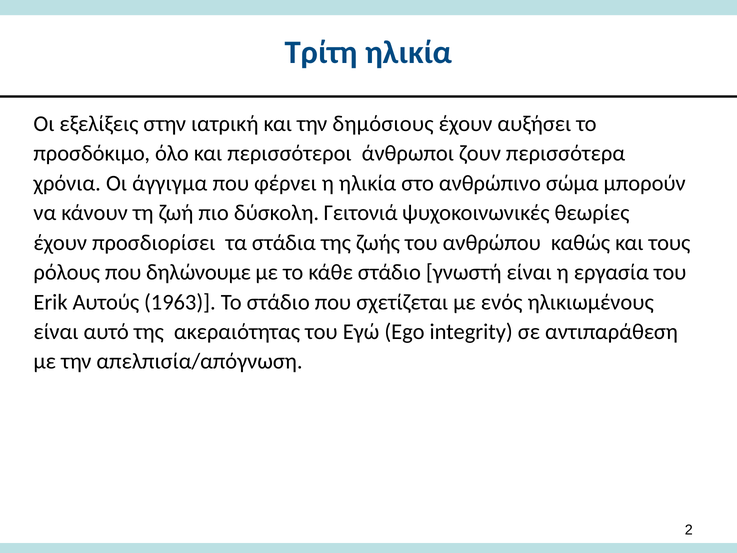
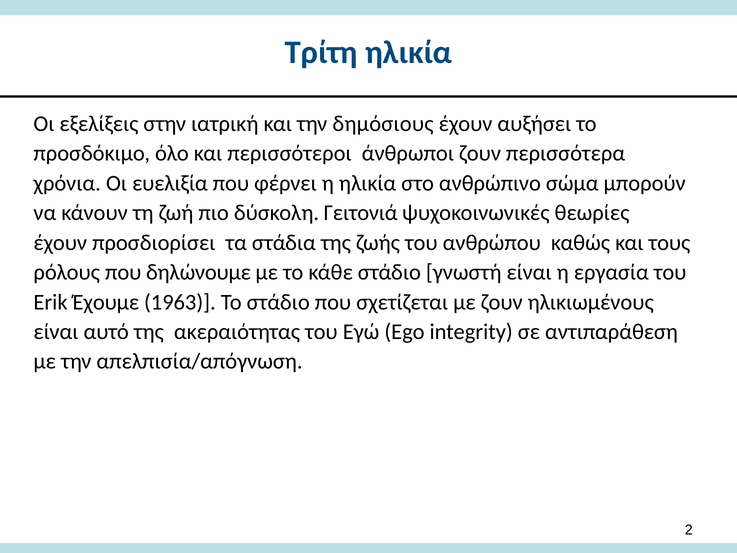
άγγιγμα: άγγιγμα -> ευελιξία
Αυτούς: Αυτούς -> Έχουμε
με ενός: ενός -> ζουν
